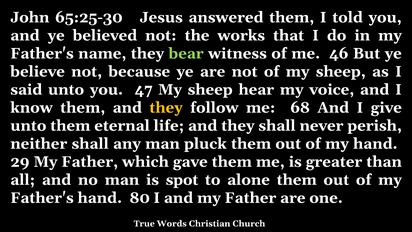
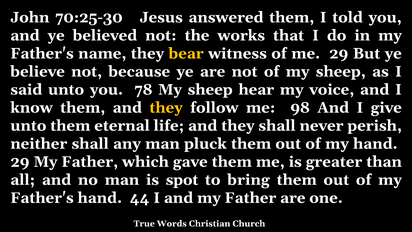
65:25-30: 65:25-30 -> 70:25-30
bear colour: light green -> yellow
me 46: 46 -> 29
47: 47 -> 78
68: 68 -> 98
alone: alone -> bring
80: 80 -> 44
